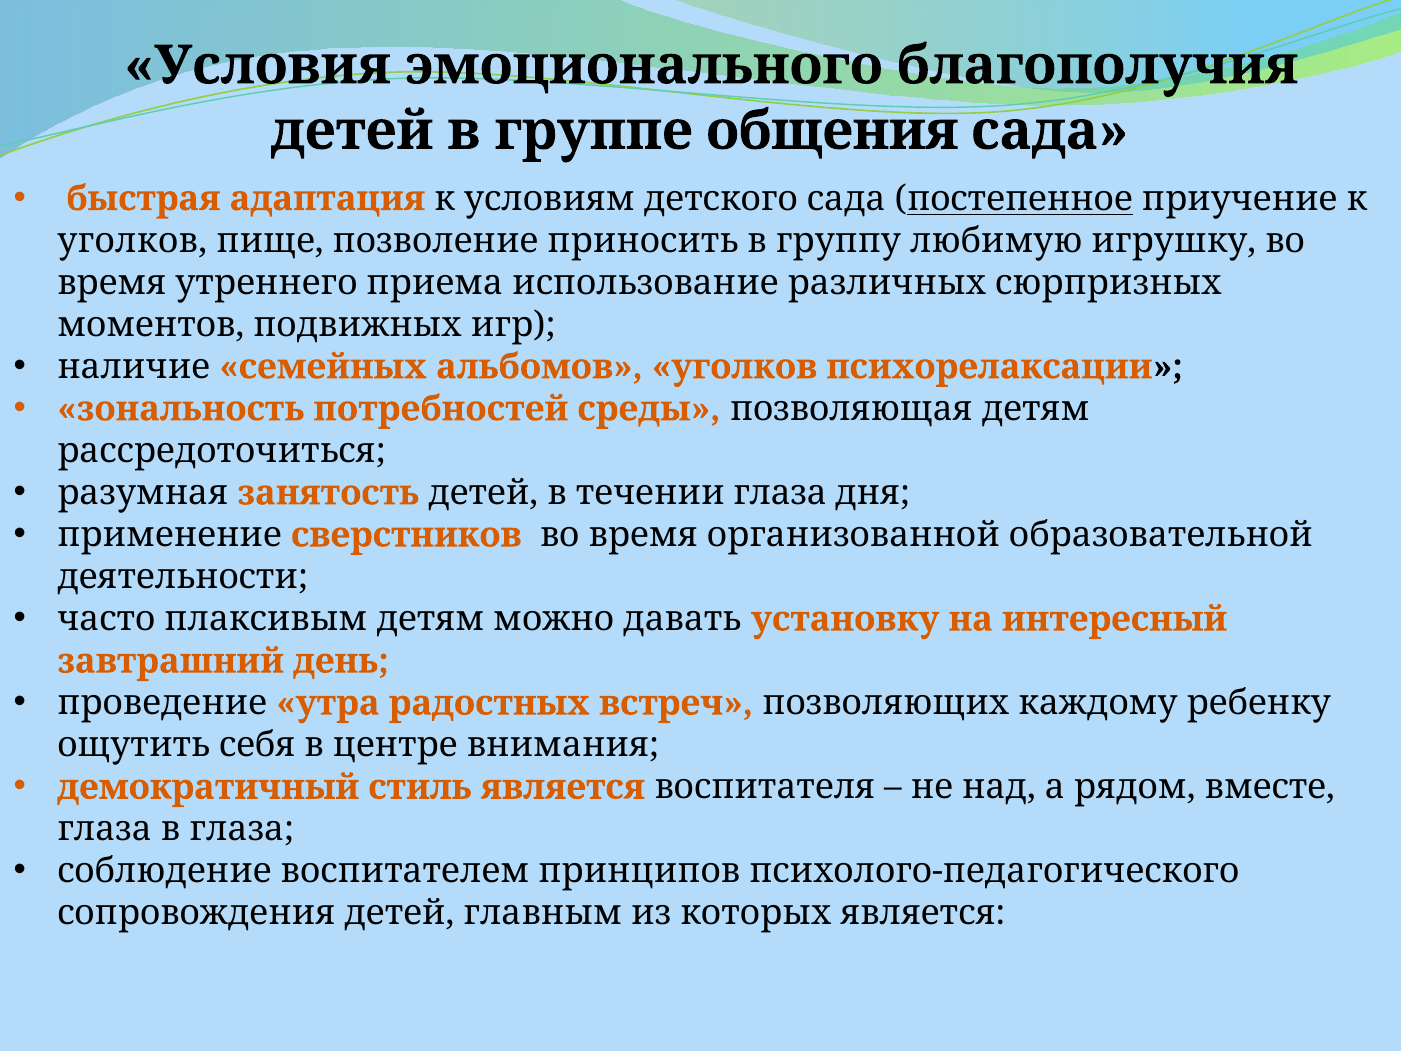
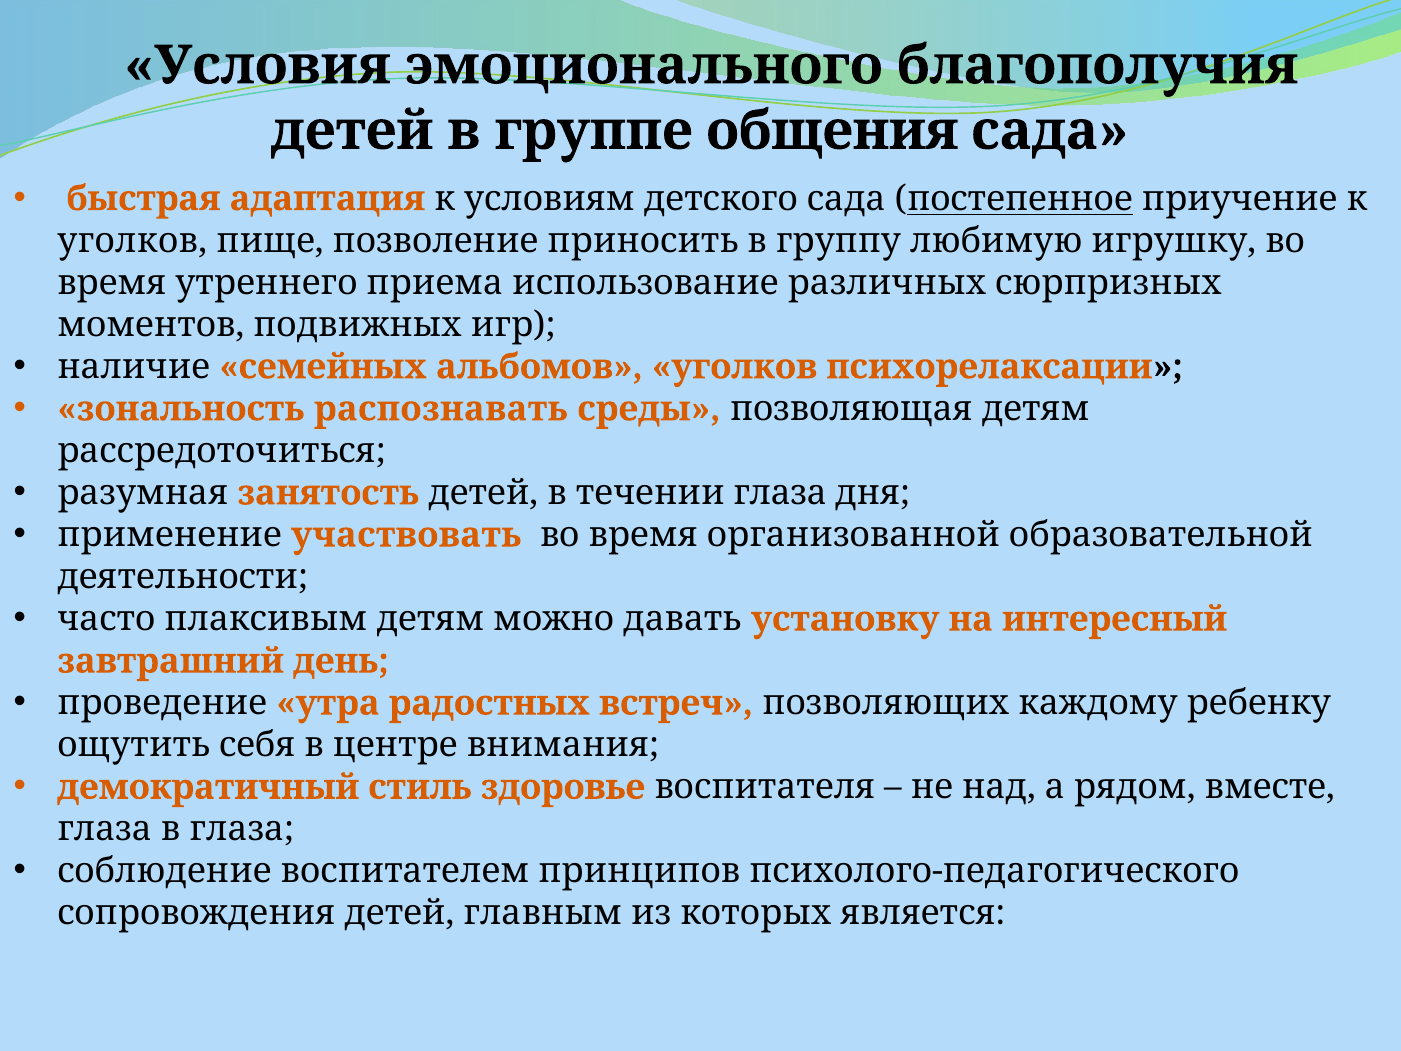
потребностей: потребностей -> распознавать
сверстников: сверстников -> участвовать
стиль является: является -> здоровье
